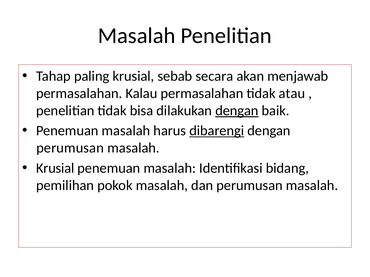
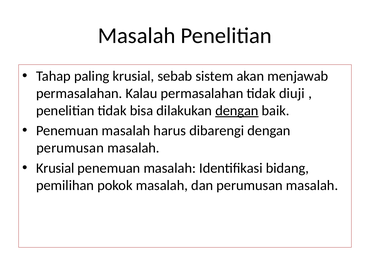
secara: secara -> sistem
atau: atau -> diuji
dibarengi underline: present -> none
